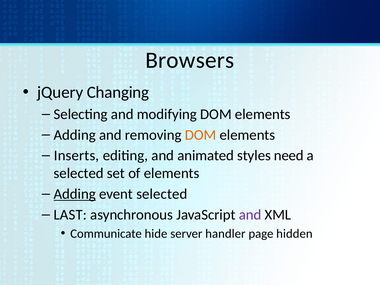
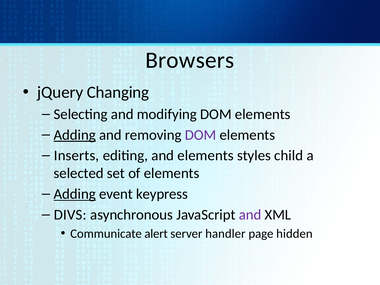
Adding at (75, 135) underline: none -> present
DOM at (201, 135) colour: orange -> purple
and animated: animated -> elements
need: need -> child
event selected: selected -> keypress
LAST: LAST -> DIVS
hide: hide -> alert
